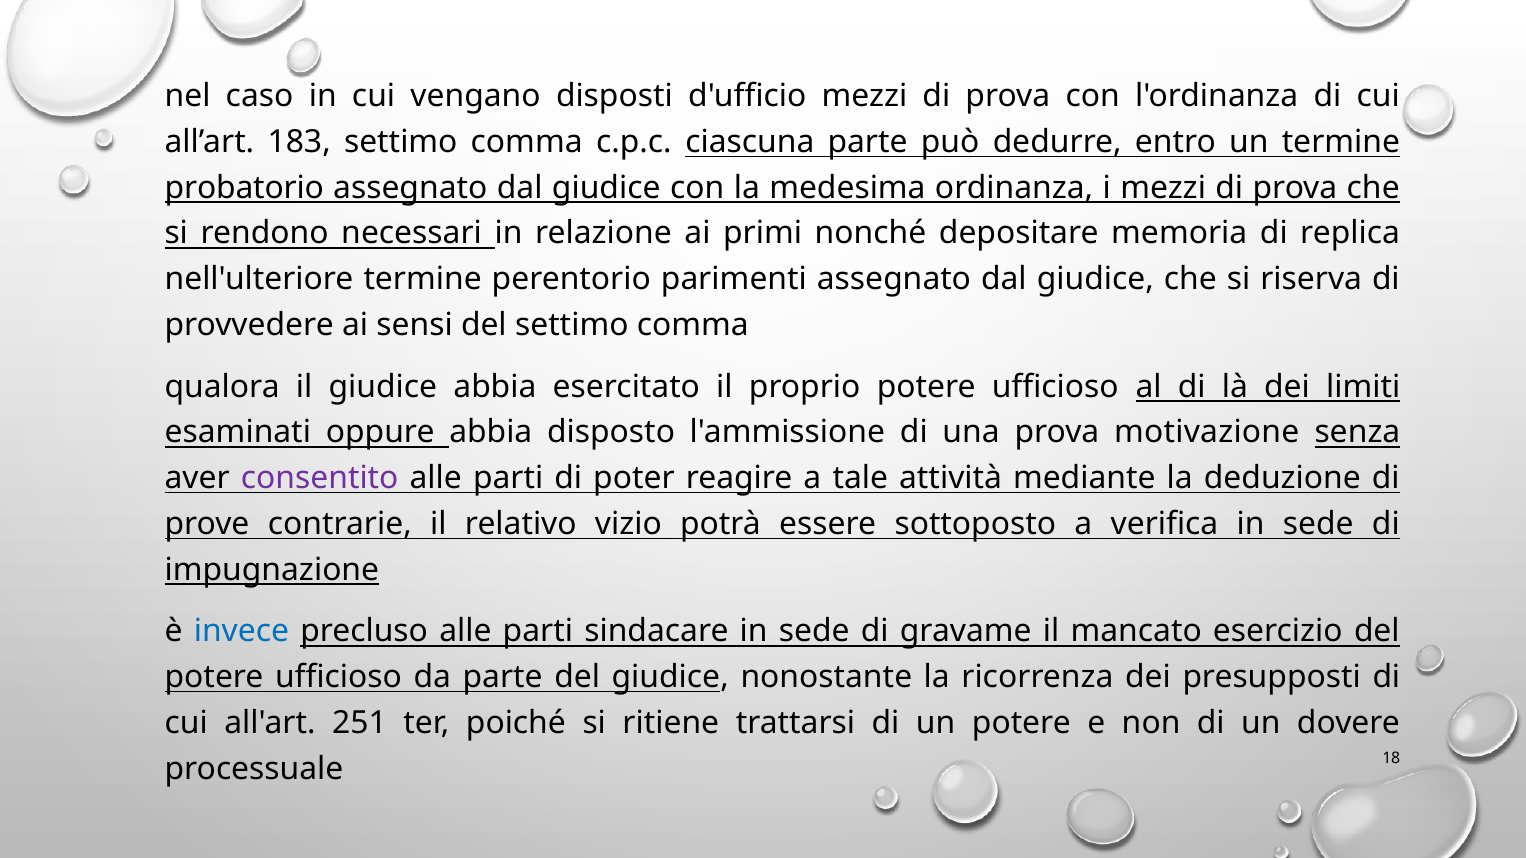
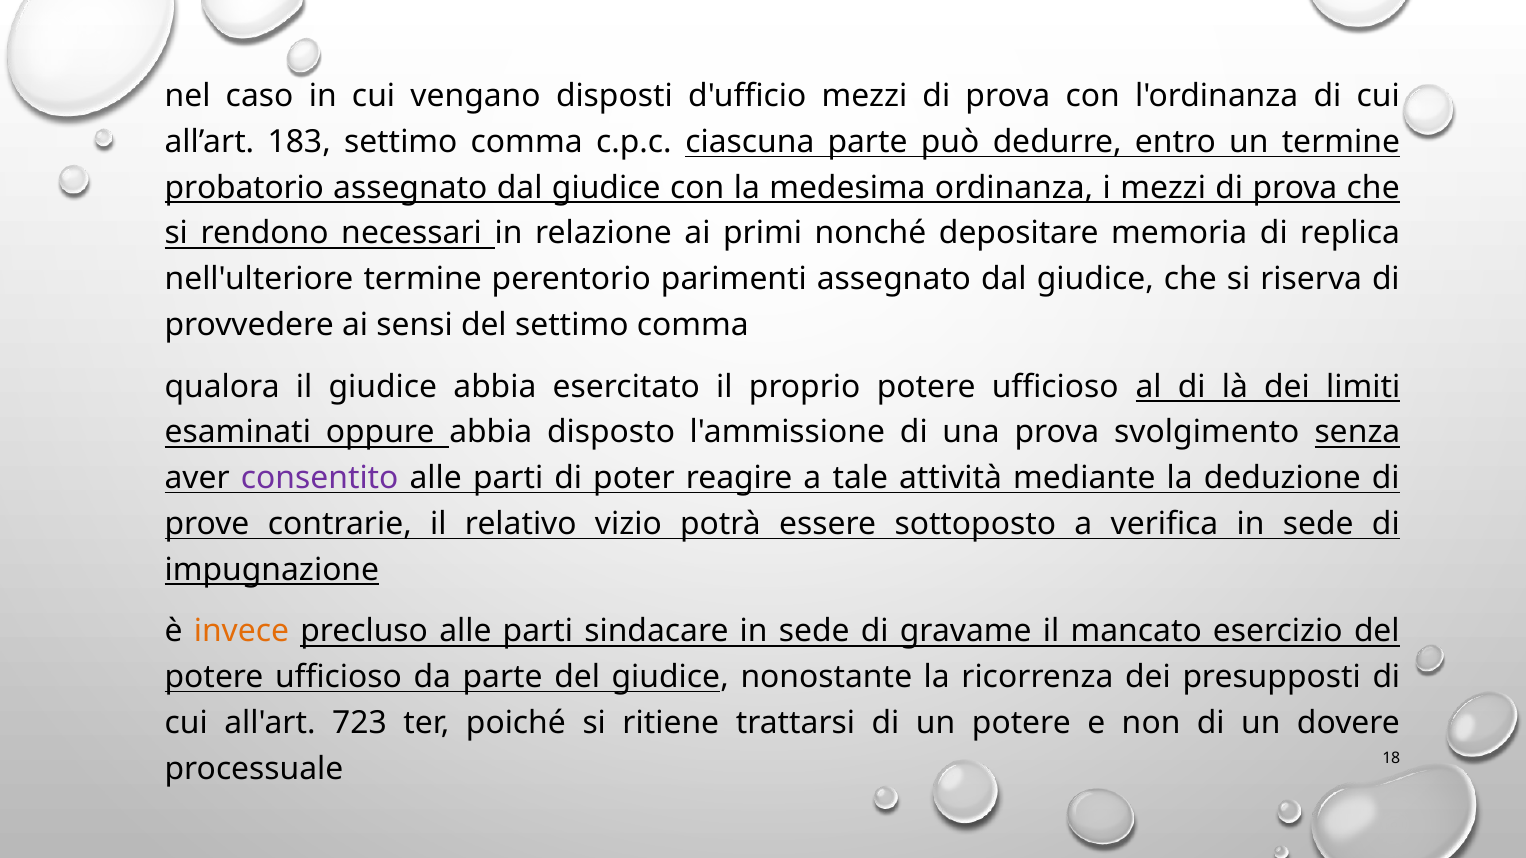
motivazione: motivazione -> svolgimento
invece colour: blue -> orange
251: 251 -> 723
